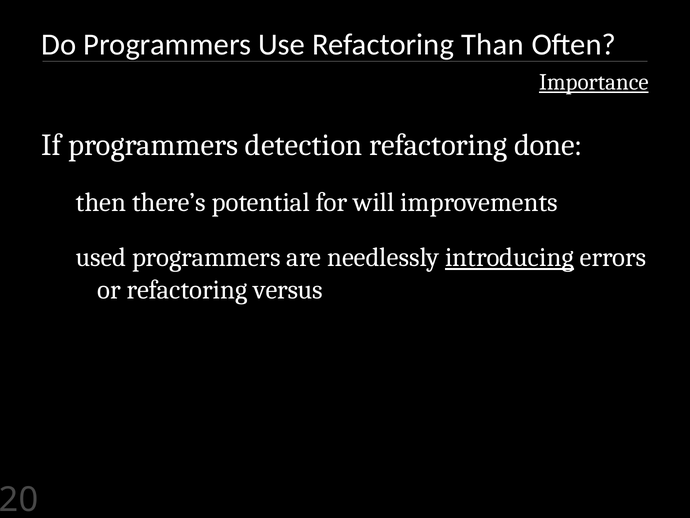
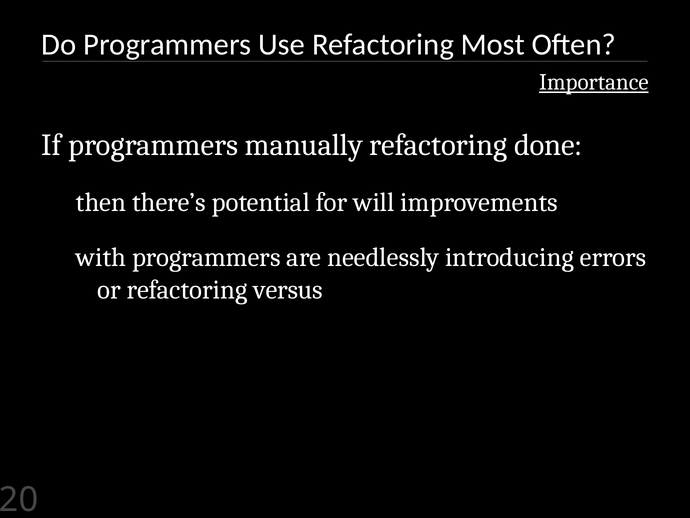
Than: Than -> Most
detection: detection -> manually
used: used -> with
introducing underline: present -> none
